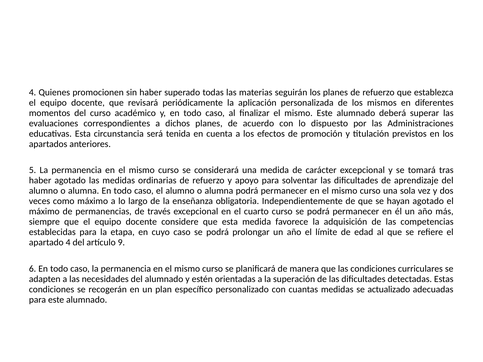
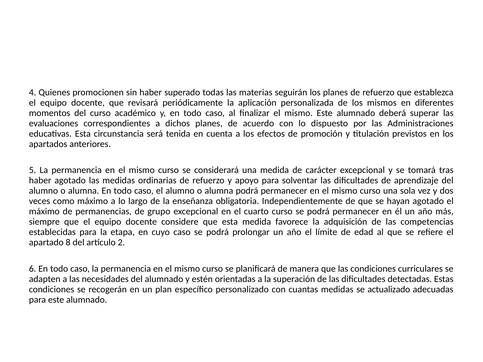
través: través -> grupo
apartado 4: 4 -> 8
9: 9 -> 2
